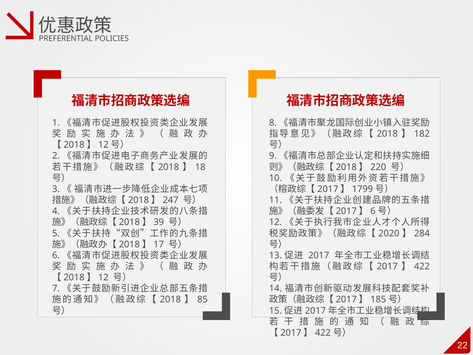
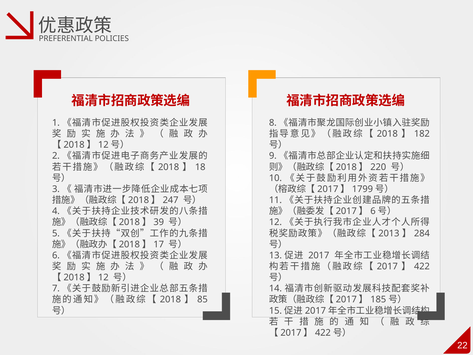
2020: 2020 -> 2013
